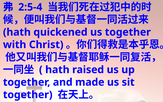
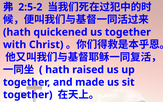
2:5-4: 2:5-4 -> 2:5-2
